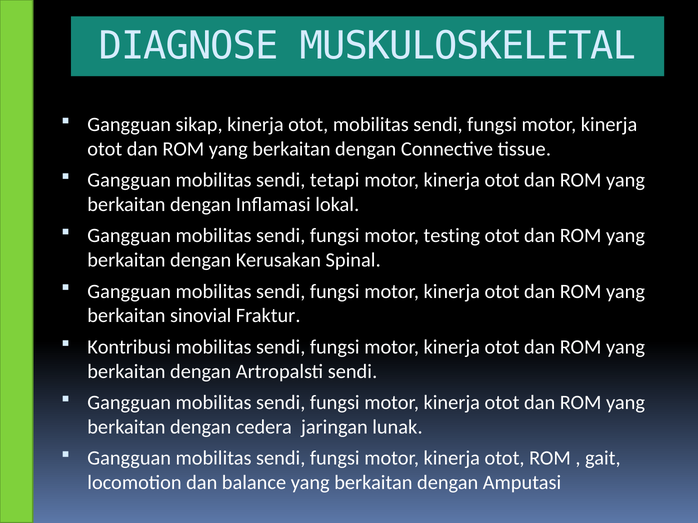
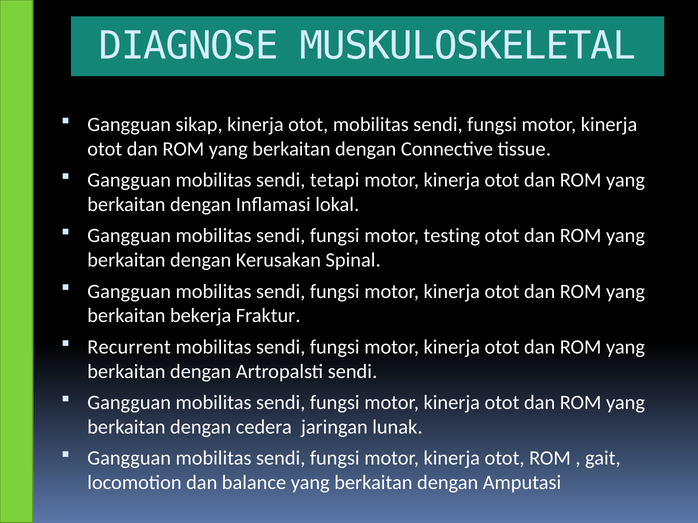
sinovial: sinovial -> bekerja
Kontribusi: Kontribusi -> Recurrent
